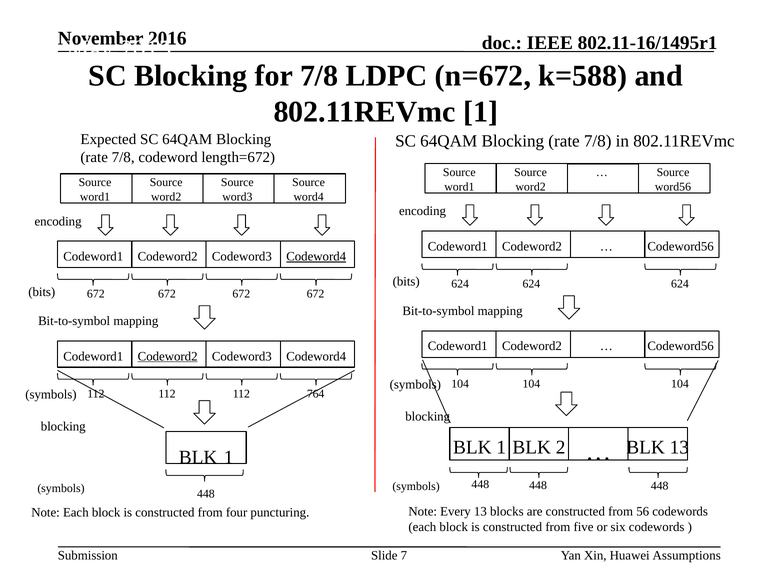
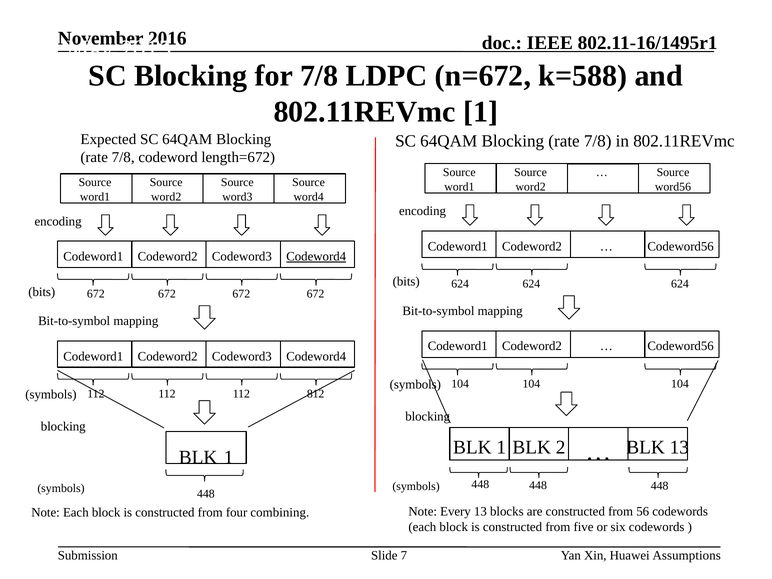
Codeword2 at (168, 356) underline: present -> none
764: 764 -> 812
puncturing: puncturing -> combining
